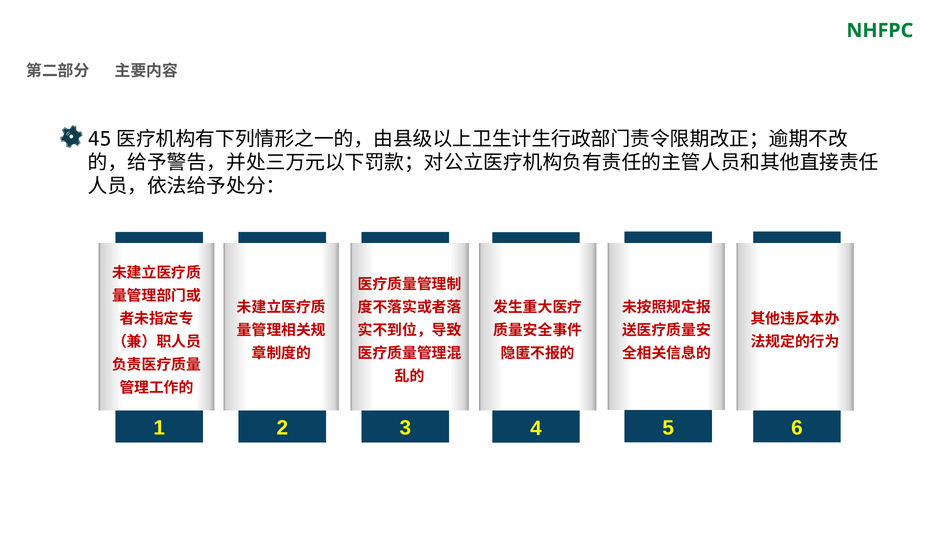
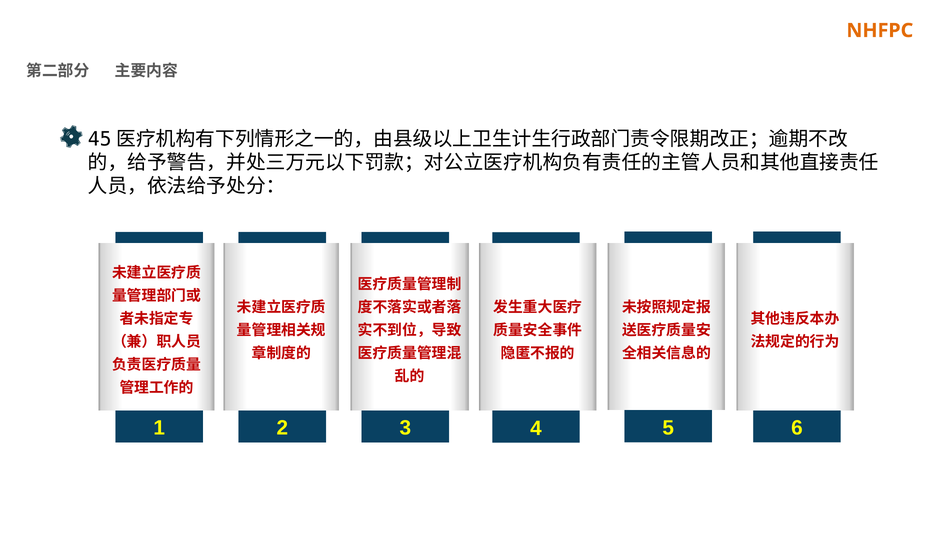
NHFPC colour: green -> orange
